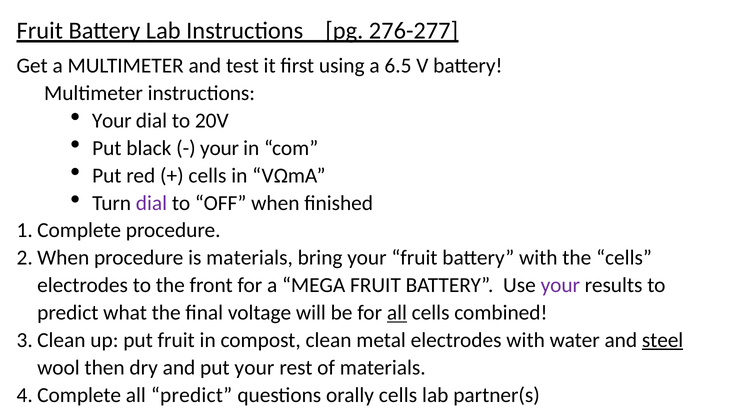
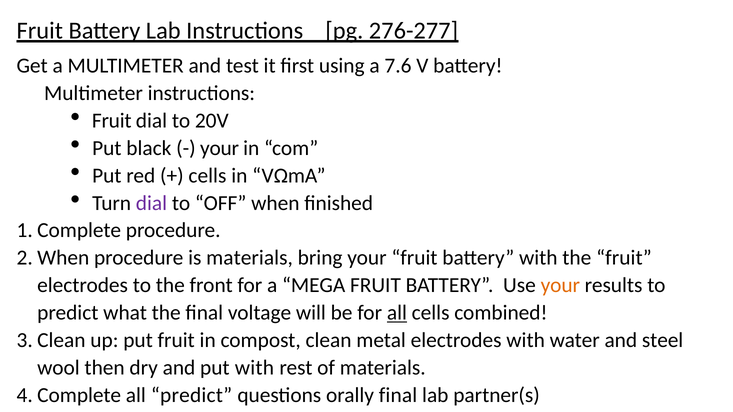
6.5: 6.5 -> 7.6
Your at (112, 121): Your -> Fruit
the cells: cells -> fruit
your at (560, 286) colour: purple -> orange
steel underline: present -> none
put your: your -> with
orally cells: cells -> final
